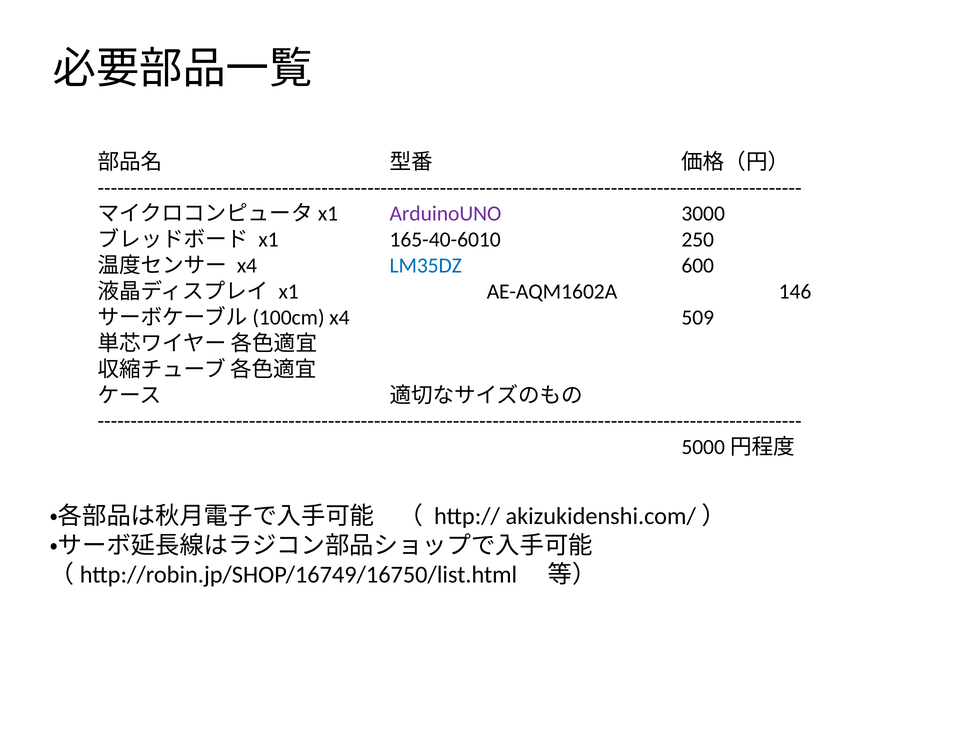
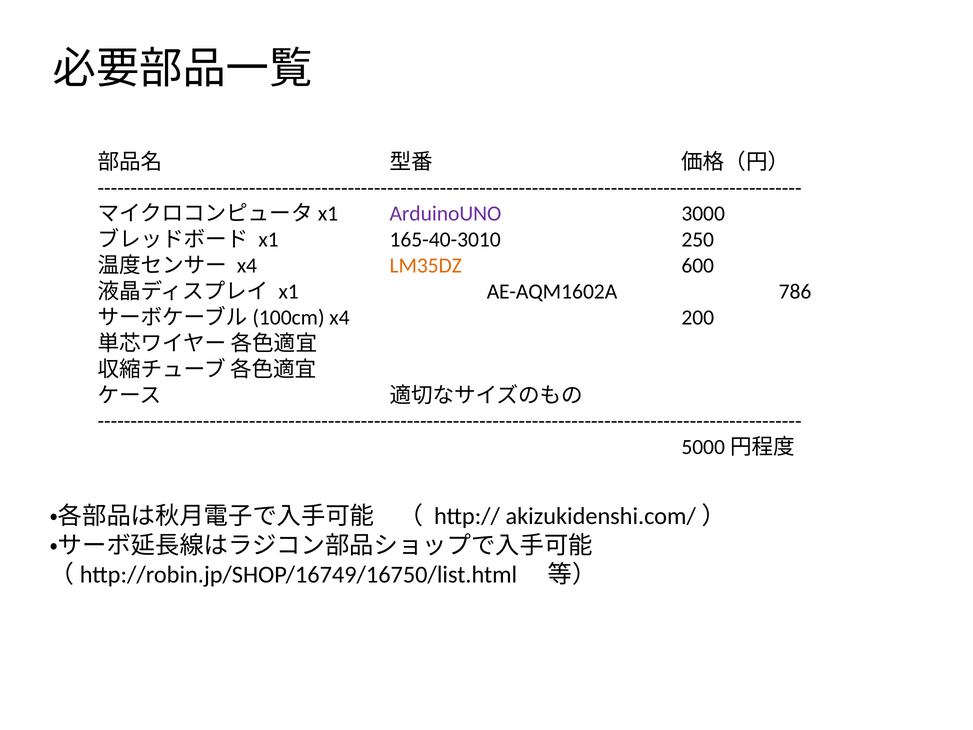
165-40-6010: 165-40-6010 -> 165-40-3010
LM35DZ colour: blue -> orange
146: 146 -> 786
509: 509 -> 200
